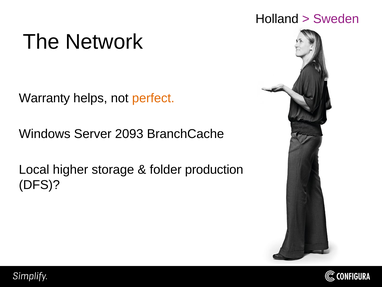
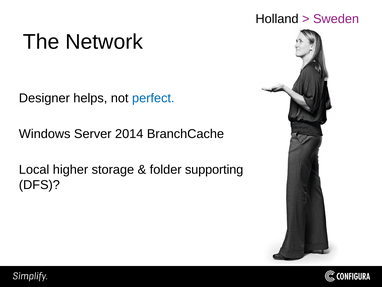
Warranty: Warranty -> Designer
perfect colour: orange -> blue
2093: 2093 -> 2014
production: production -> supporting
